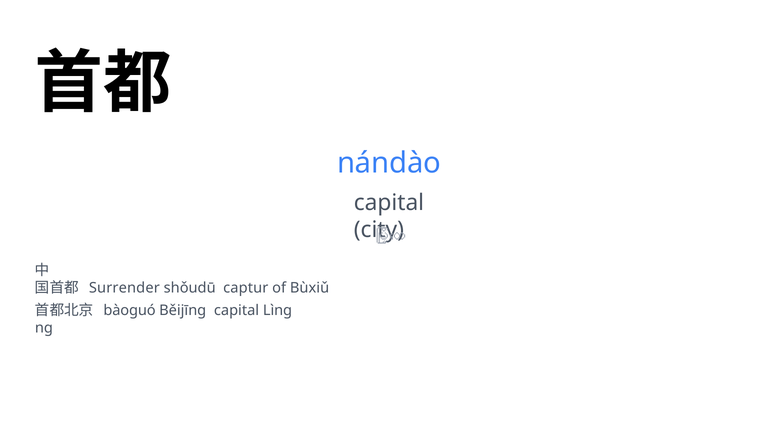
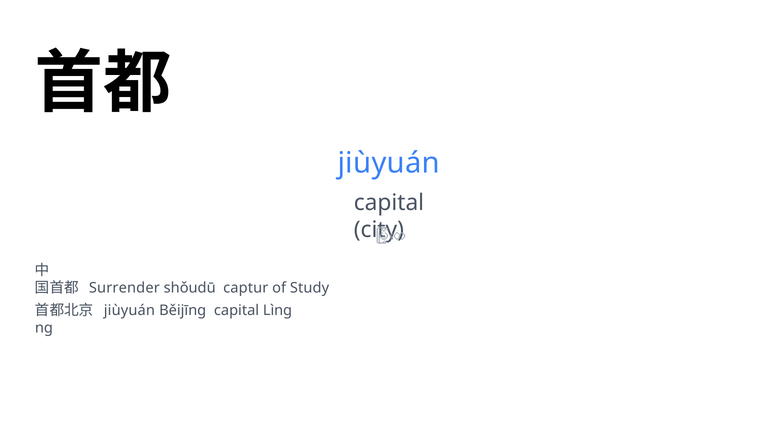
nándào at (389, 163): nándào -> jiùyuán
Bùxiǔ: Bùxiǔ -> Study
bàoguó at (130, 310): bàoguó -> jiùyuán
